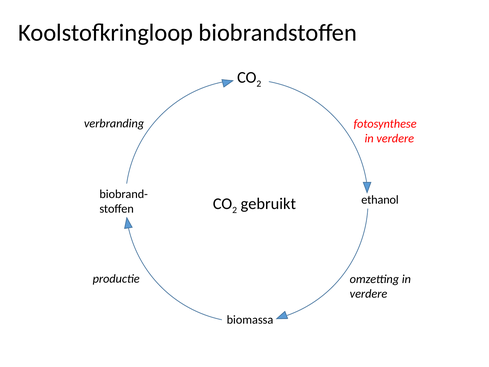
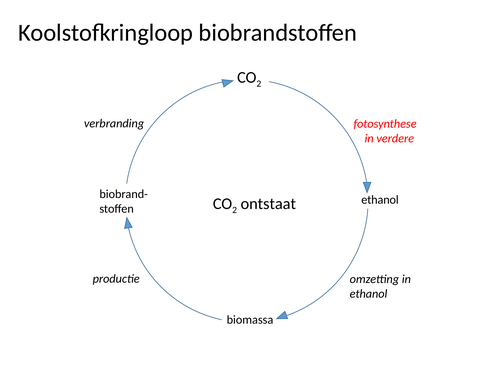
gebruikt: gebruikt -> ontstaat
verdere at (369, 293): verdere -> ethanol
